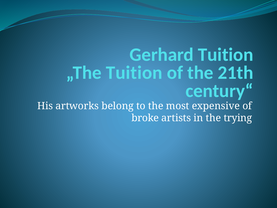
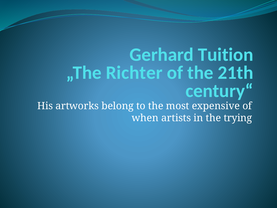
„The Tuition: Tuition -> Richter
broke: broke -> when
